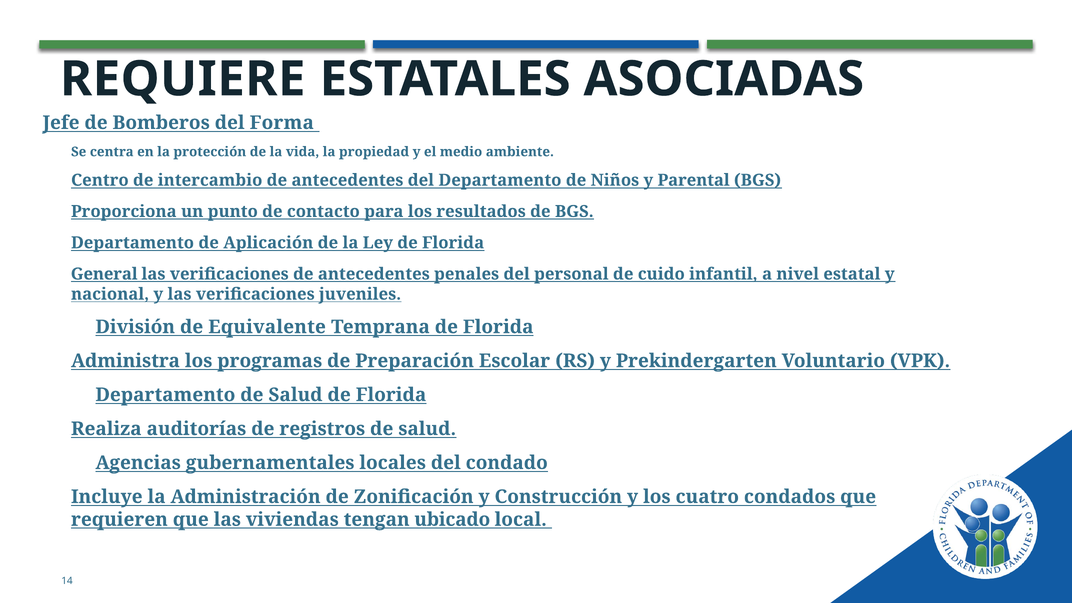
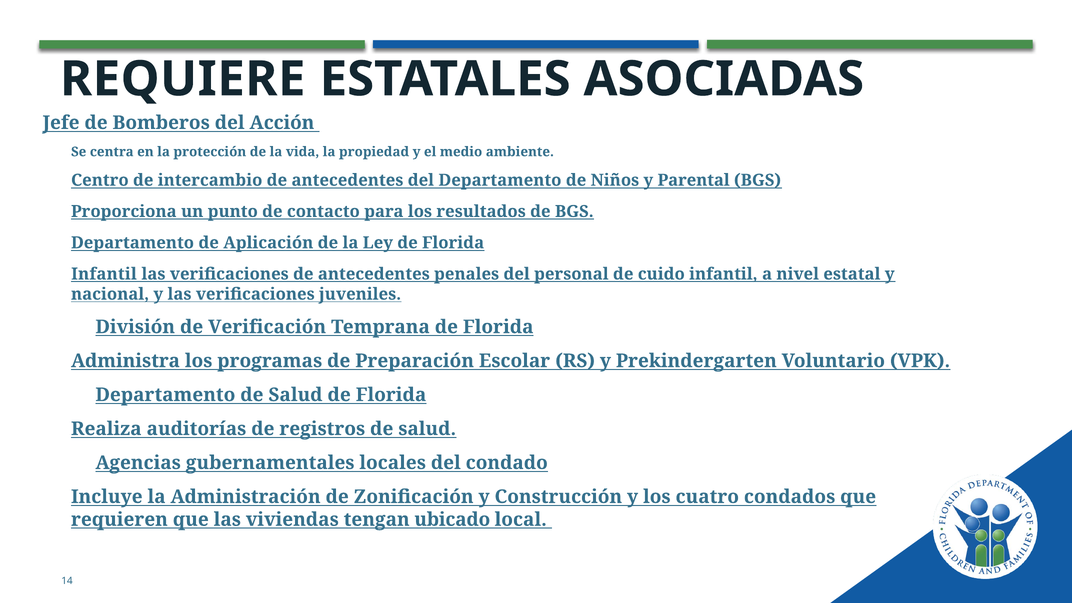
Forma: Forma -> Acción
General at (104, 274): General -> Infantil
Equivalente: Equivalente -> Verificación
